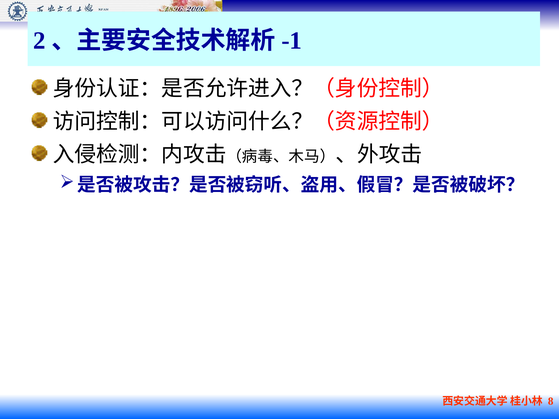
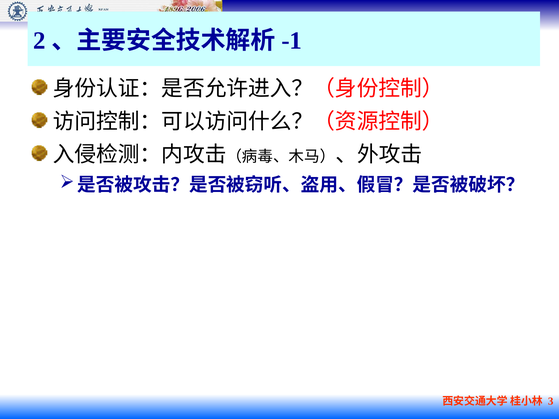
8: 8 -> 3
